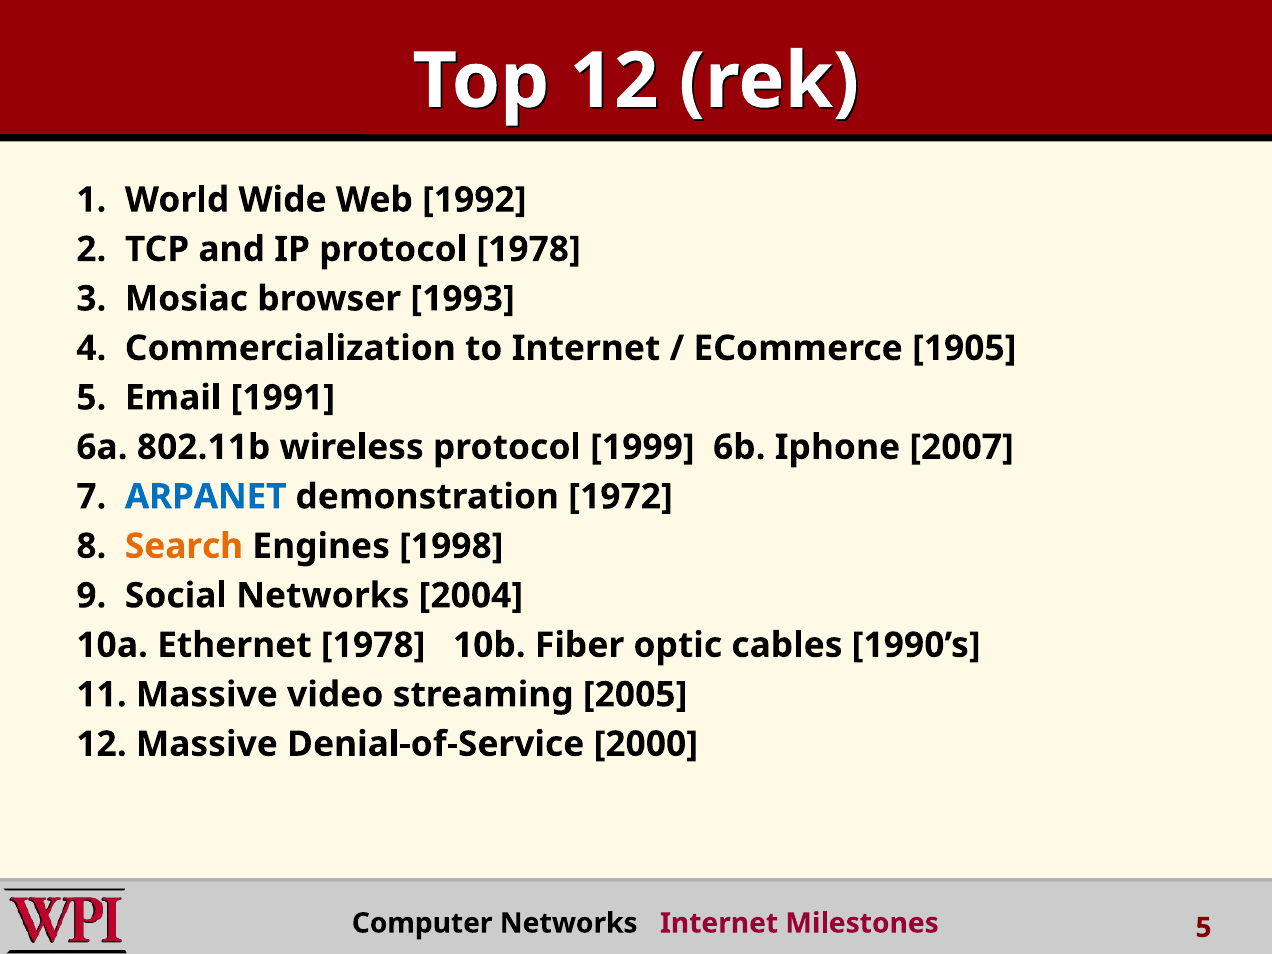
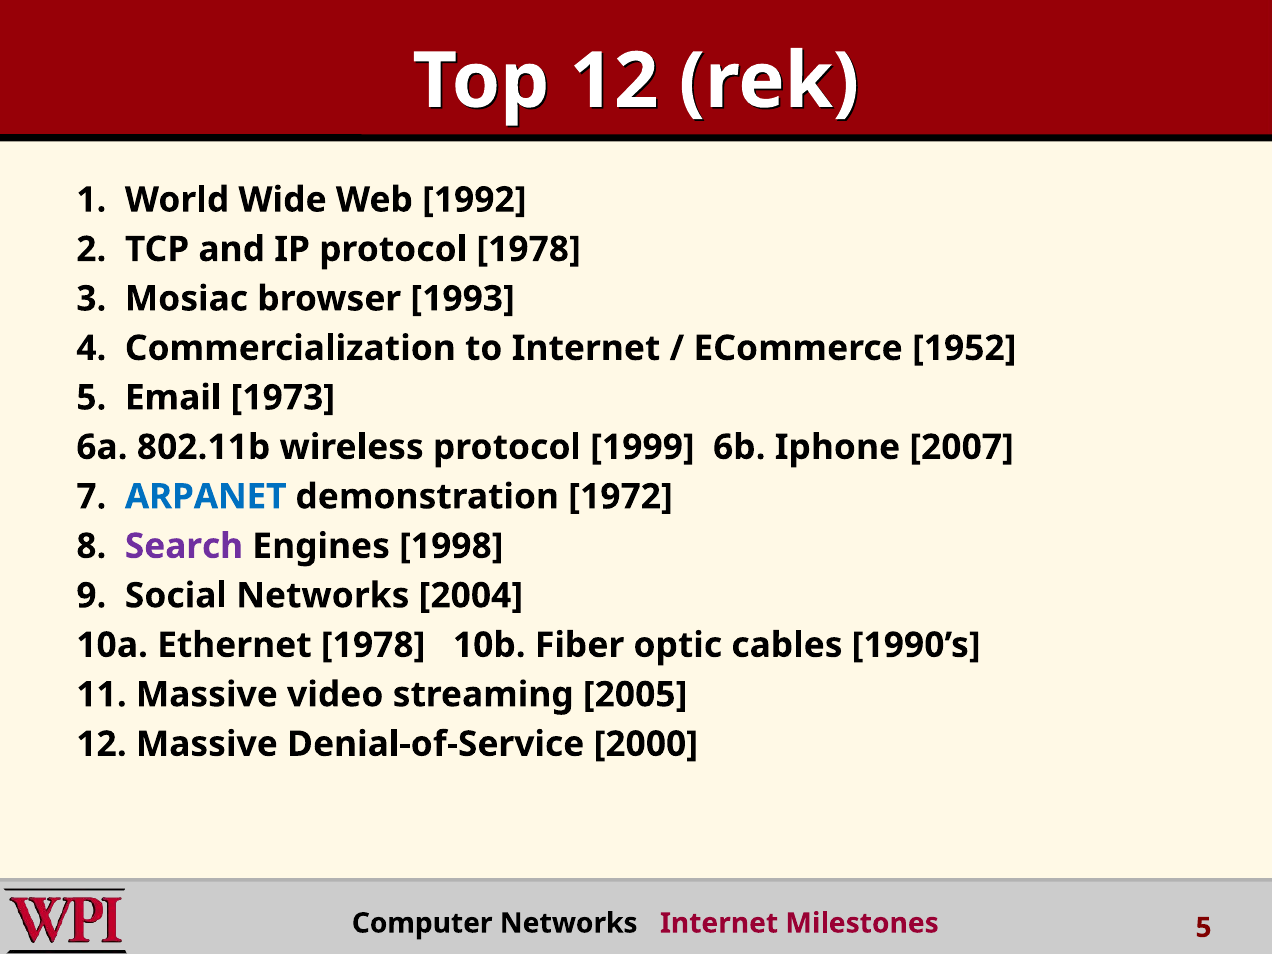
1905: 1905 -> 1952
1991: 1991 -> 1973
Search colour: orange -> purple
